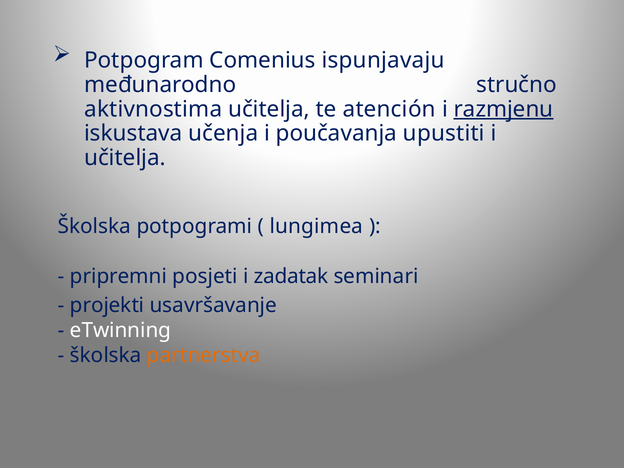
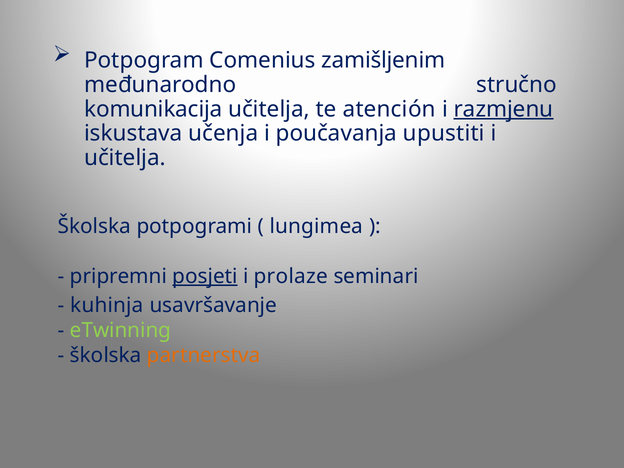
ispunjavaju: ispunjavaju -> zamišljenim
aktivnostima: aktivnostima -> komunikacija
posjeti underline: none -> present
zadatak: zadatak -> prolaze
projekti: projekti -> kuhinja
eTwinning colour: white -> light green
